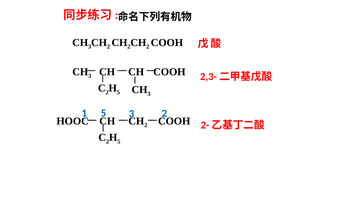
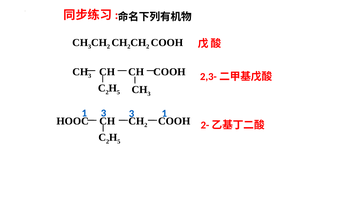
1 5: 5 -> 3
2 at (164, 113): 2 -> 1
